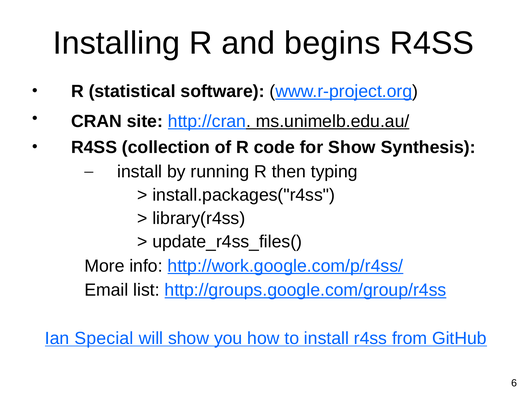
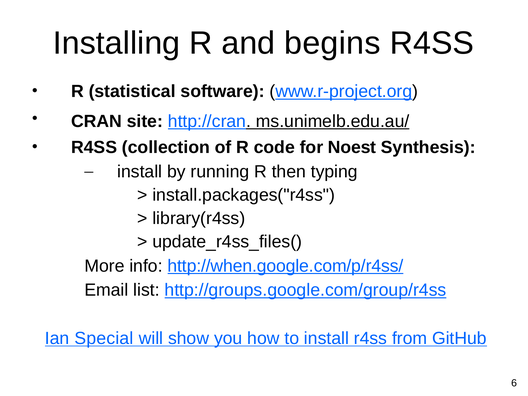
for Show: Show -> Noest
http://work.google.com/p/r4ss/: http://work.google.com/p/r4ss/ -> http://when.google.com/p/r4ss/
